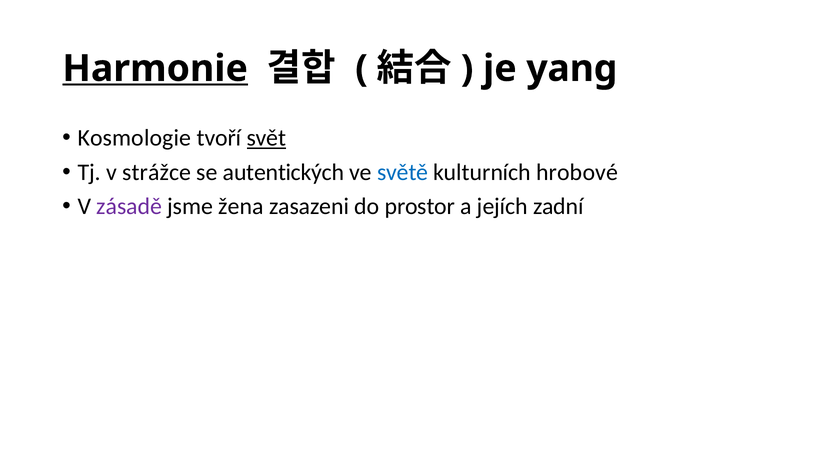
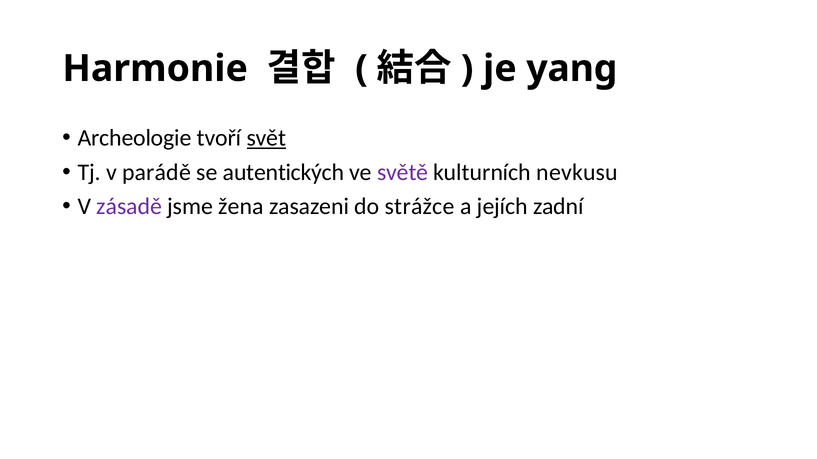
Harmonie underline: present -> none
Kosmologie: Kosmologie -> Archeologie
strážce: strážce -> parádě
světě colour: blue -> purple
hrobové: hrobové -> nevkusu
prostor: prostor -> strážce
